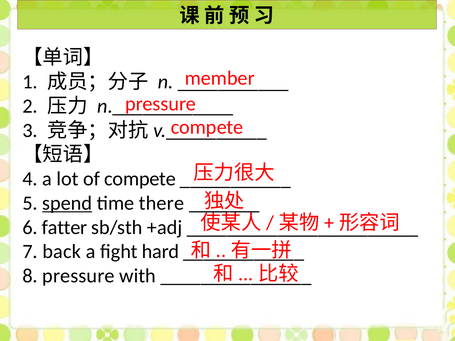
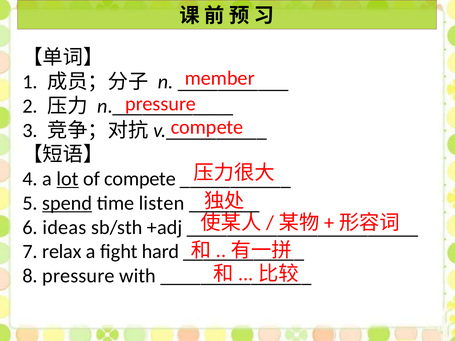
lot underline: none -> present
there: there -> listen
fatter: fatter -> ideas
back: back -> relax
